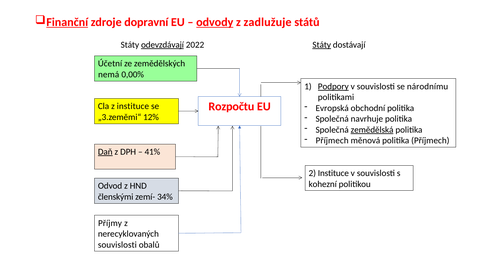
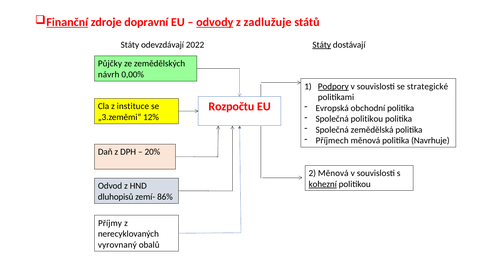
odevzdávají underline: present -> none
Účetní: Účetní -> Půjčky
nemá: nemá -> návrh
národnímu: národnímu -> strategické
Společná navrhuje: navrhuje -> politikou
zemědělská underline: present -> none
politika Příjmech: Příjmech -> Navrhuje
Daň underline: present -> none
41%: 41% -> 20%
2 Instituce: Instituce -> Měnová
kohezní underline: none -> present
členskými: členskými -> dluhopisů
34%: 34% -> 86%
souvislosti at (117, 245): souvislosti -> vyrovnaný
